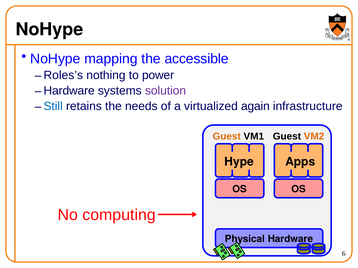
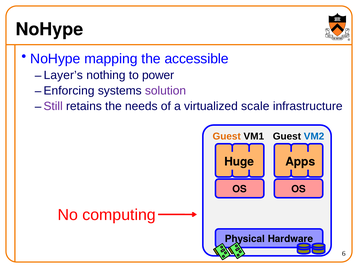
Roles’s: Roles’s -> Layer’s
Hardware at (69, 91): Hardware -> Enforcing
Still colour: blue -> purple
again: again -> scale
VM2 colour: orange -> blue
Hype: Hype -> Huge
